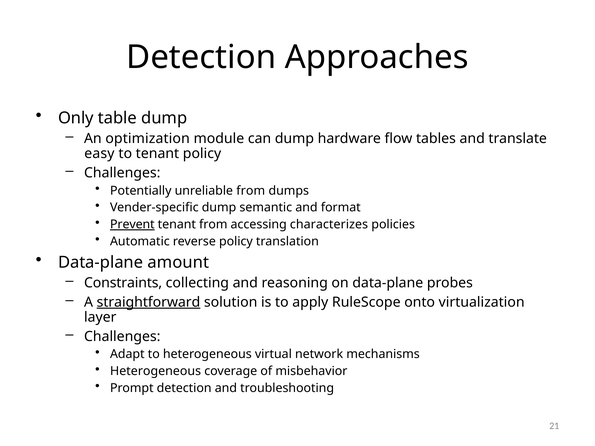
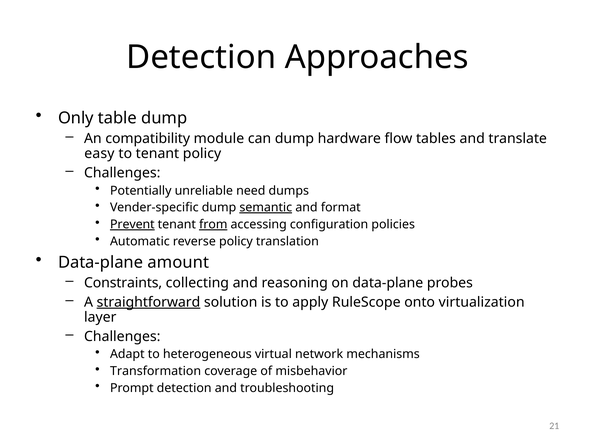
optimization: optimization -> compatibility
unreliable from: from -> need
semantic underline: none -> present
from at (213, 225) underline: none -> present
characterizes: characterizes -> configuration
Heterogeneous at (156, 371): Heterogeneous -> Transformation
